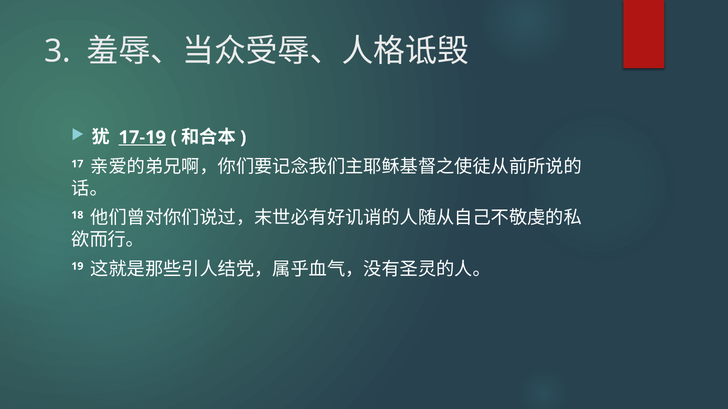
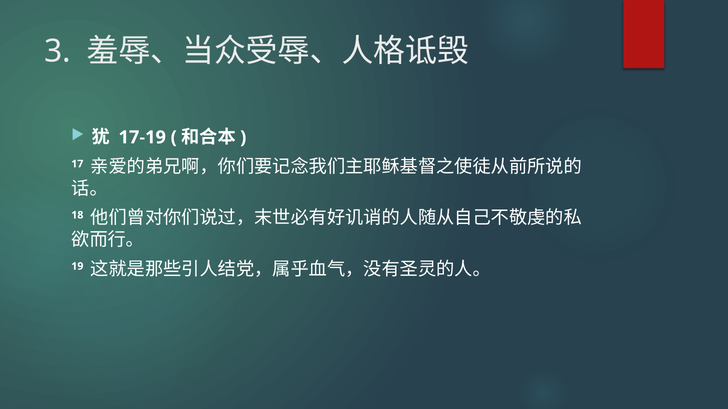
17-19 underline: present -> none
